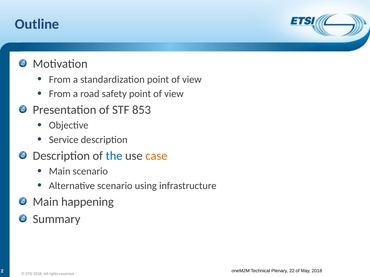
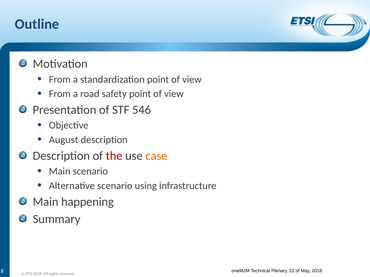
853: 853 -> 546
Service: Service -> August
the colour: blue -> red
